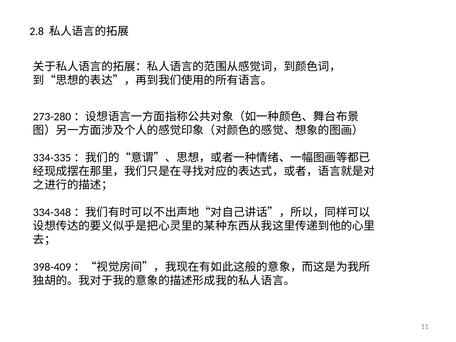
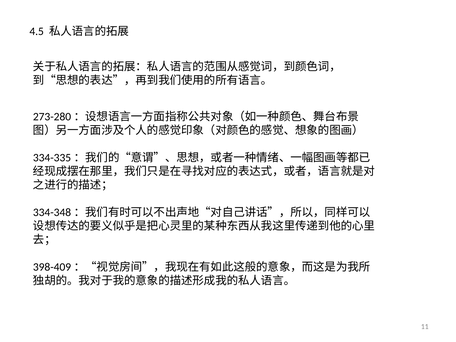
2.8: 2.8 -> 4.5
